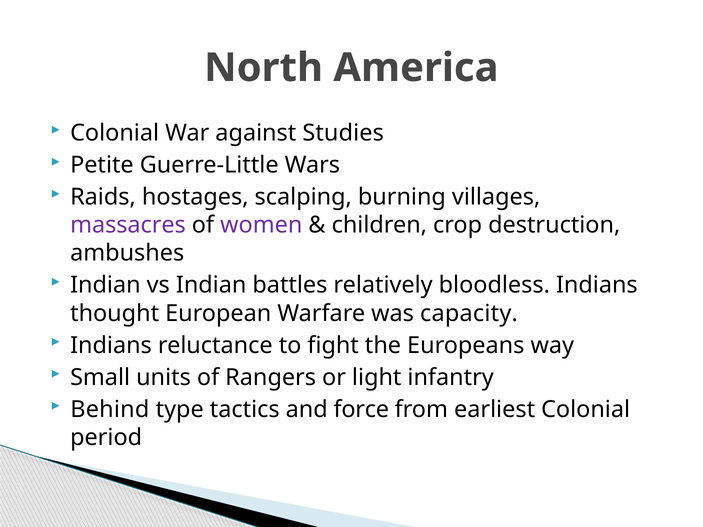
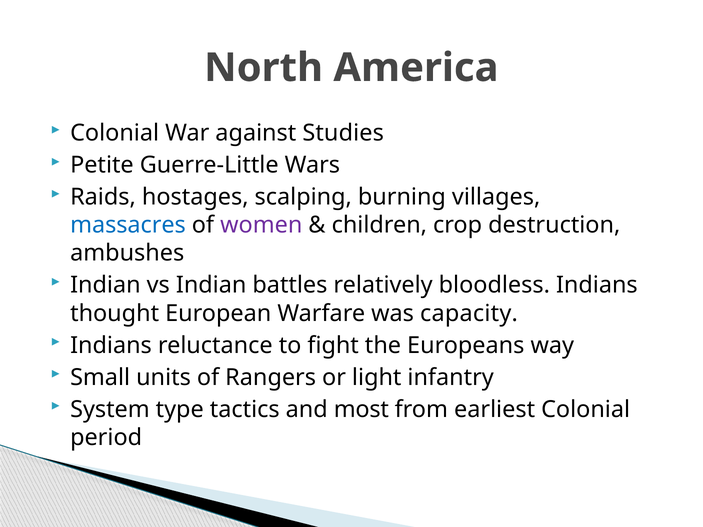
massacres colour: purple -> blue
Behind: Behind -> System
force: force -> most
